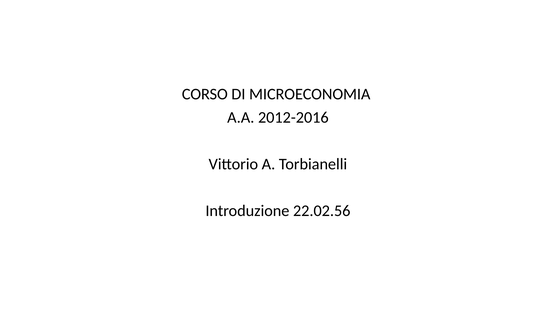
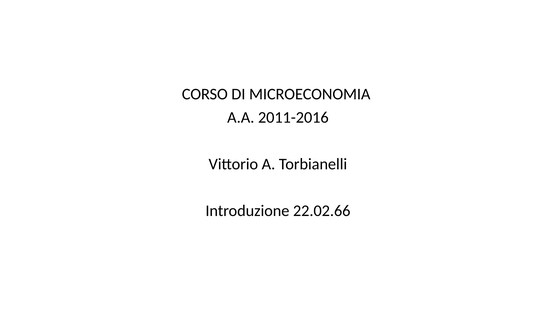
2012-2016: 2012-2016 -> 2011-2016
22.02.56: 22.02.56 -> 22.02.66
